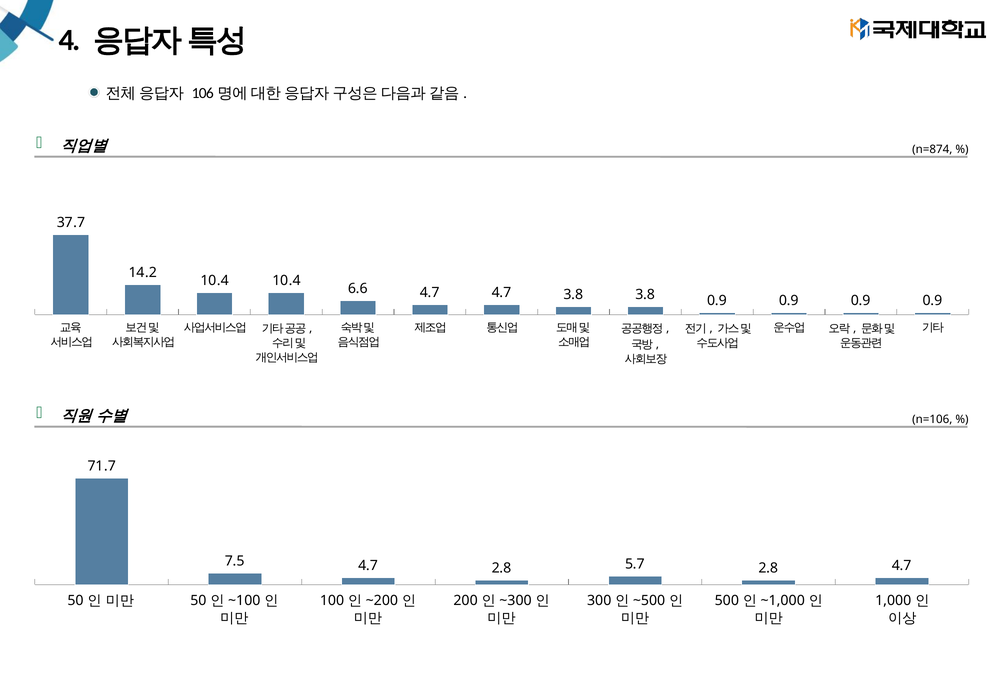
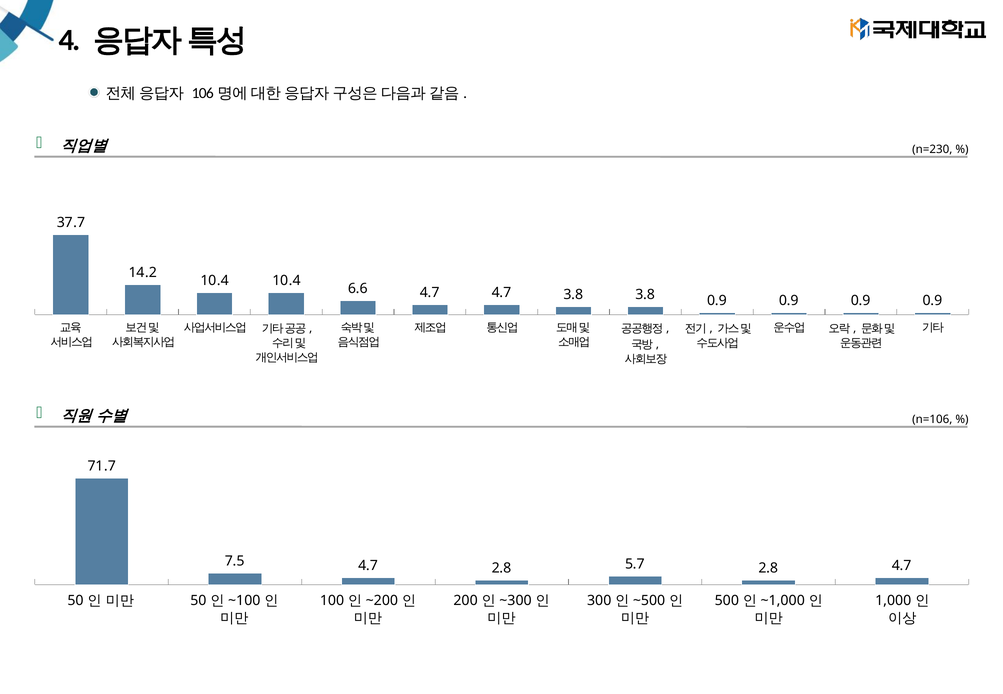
n=874: n=874 -> n=230
